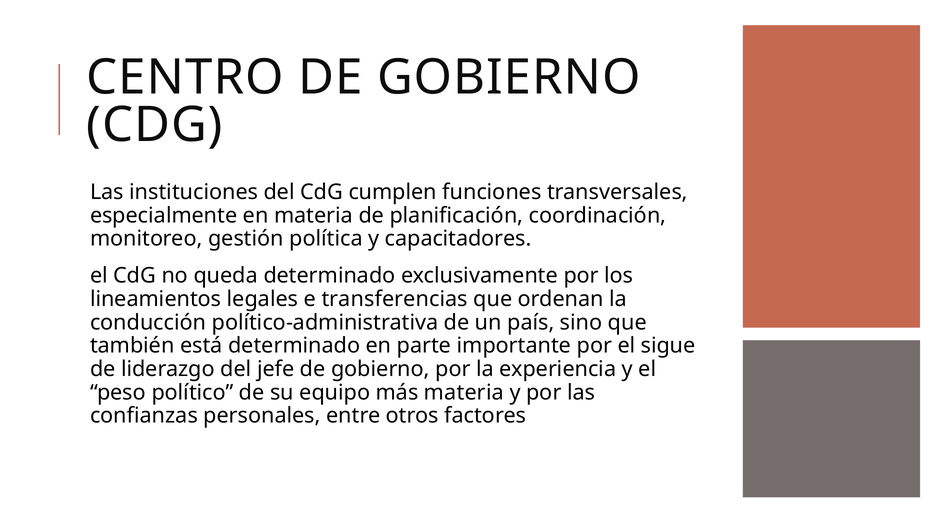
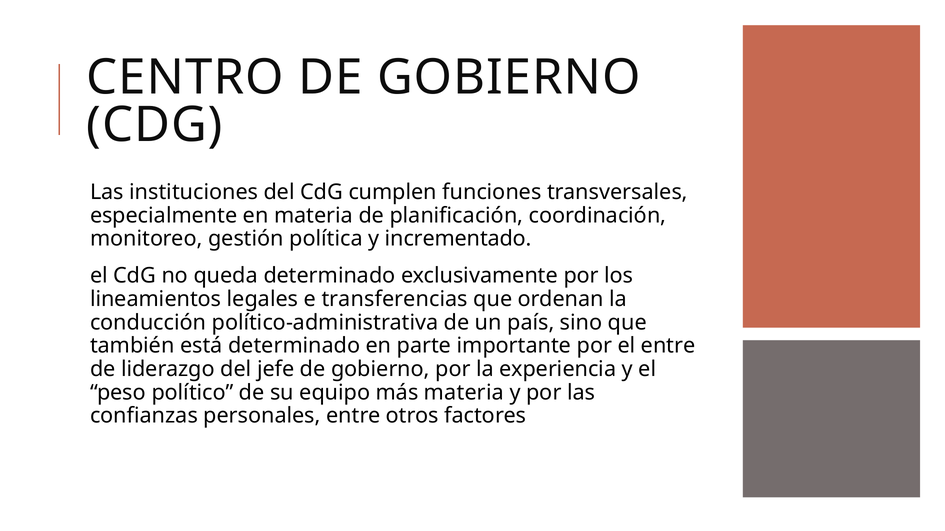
capacitadores: capacitadores -> incrementado
el sigue: sigue -> entre
